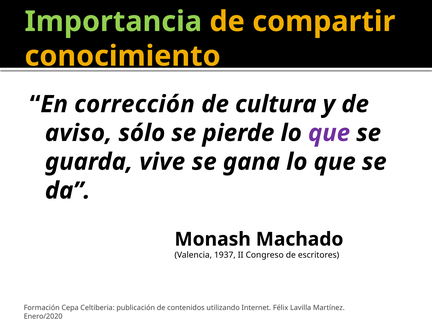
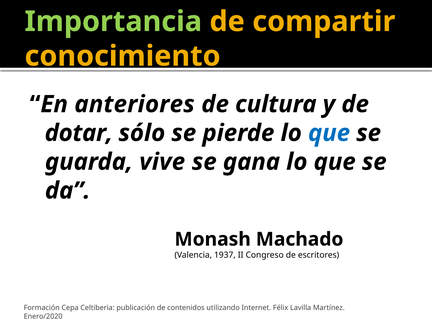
corrección: corrección -> anteriores
aviso: aviso -> dotar
que at (329, 133) colour: purple -> blue
